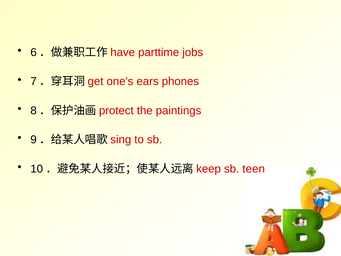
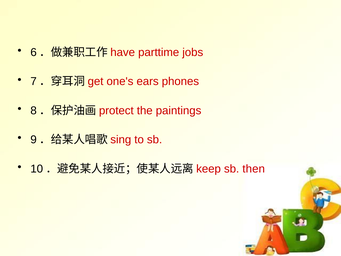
teen: teen -> then
